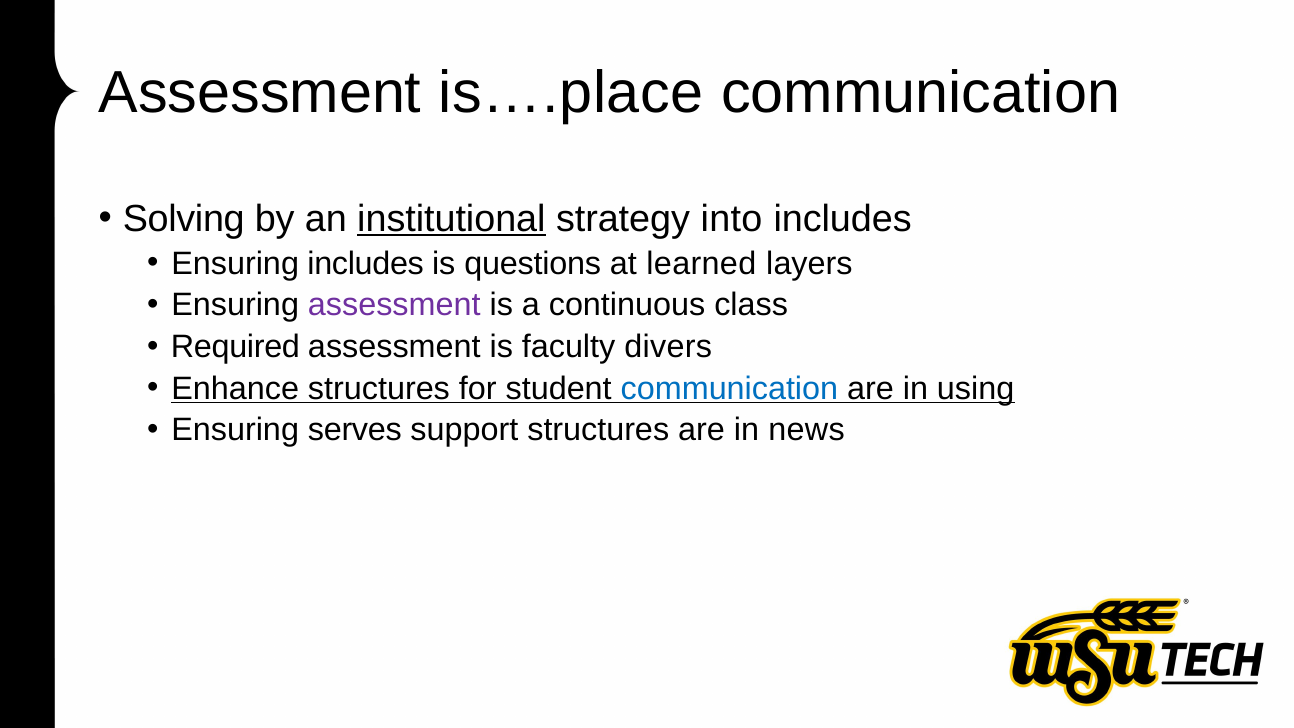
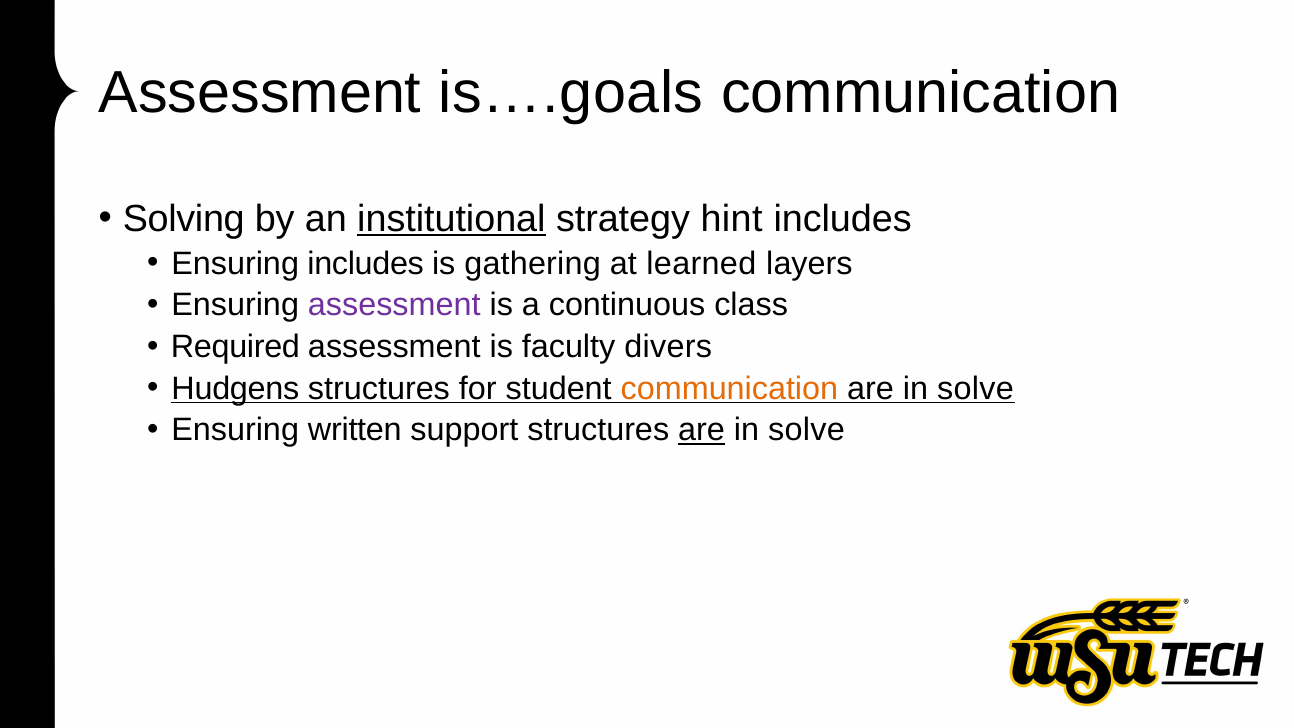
is….place: is….place -> is….goals
into: into -> hint
questions: questions -> gathering
Enhance: Enhance -> Hudgens
communication at (729, 388) colour: blue -> orange
using at (976, 388): using -> solve
serves: serves -> written
are at (702, 430) underline: none -> present
news at (807, 430): news -> solve
